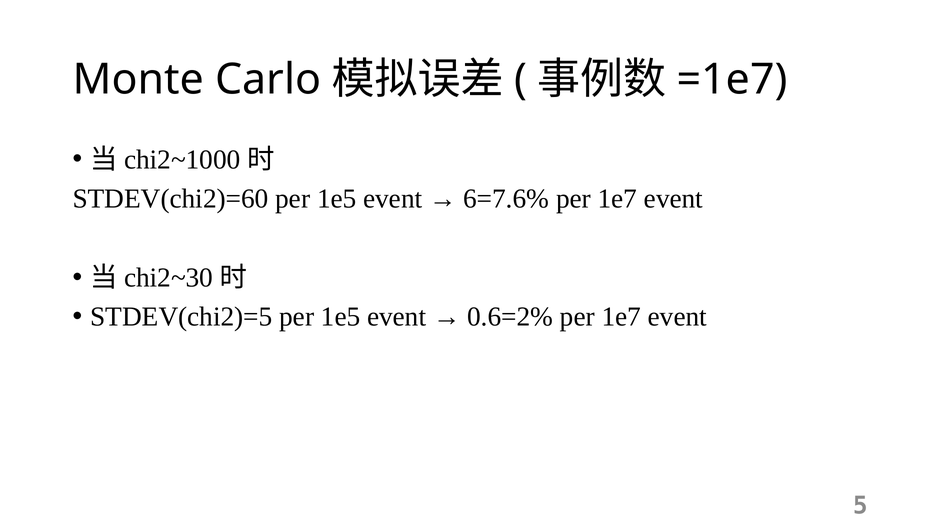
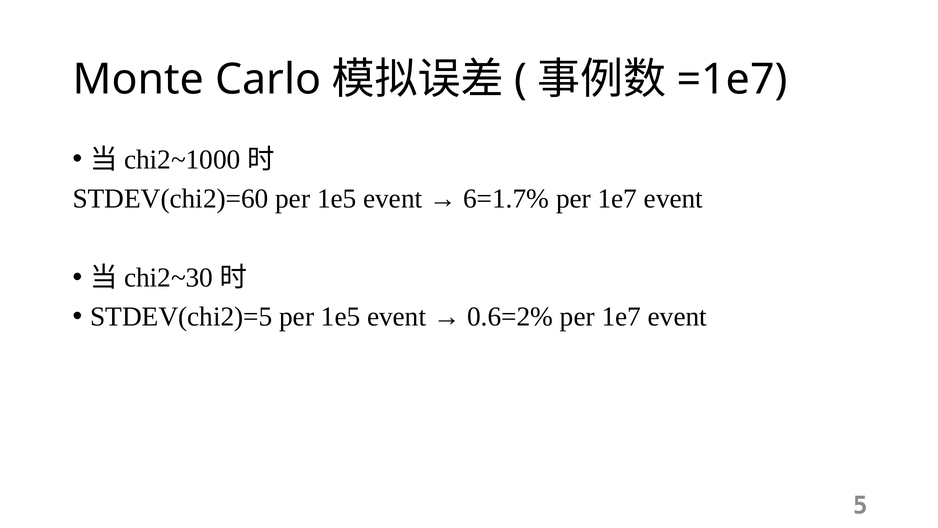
6=7.6%: 6=7.6% -> 6=1.7%
